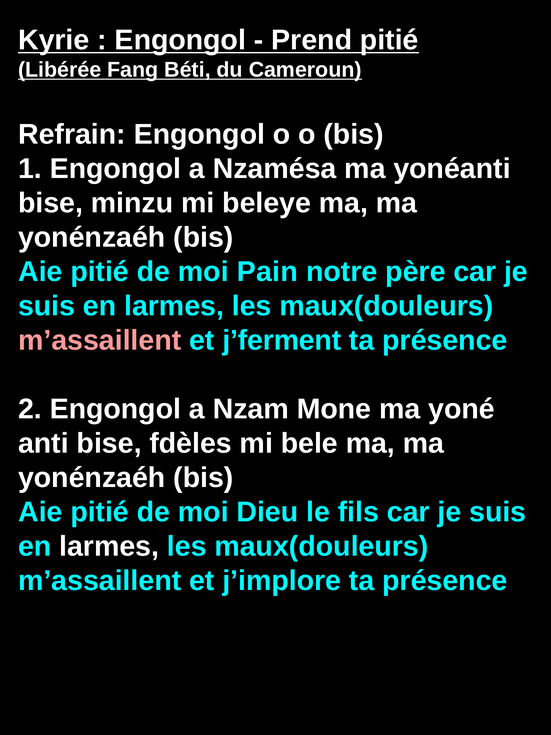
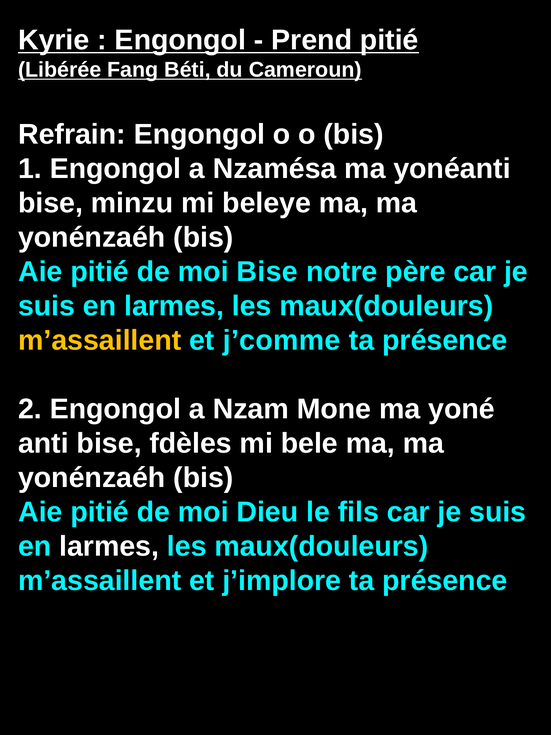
moi Pain: Pain -> Bise
m’assaillent at (100, 340) colour: pink -> yellow
j’ferment: j’ferment -> j’comme
